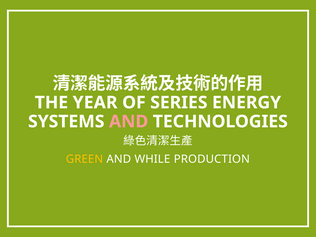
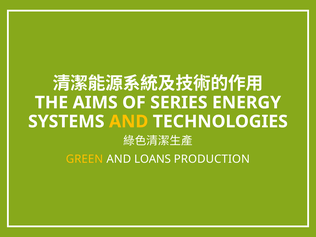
YEAR: YEAR -> AIMS
AND at (129, 122) colour: pink -> yellow
WHILE: WHILE -> LOANS
